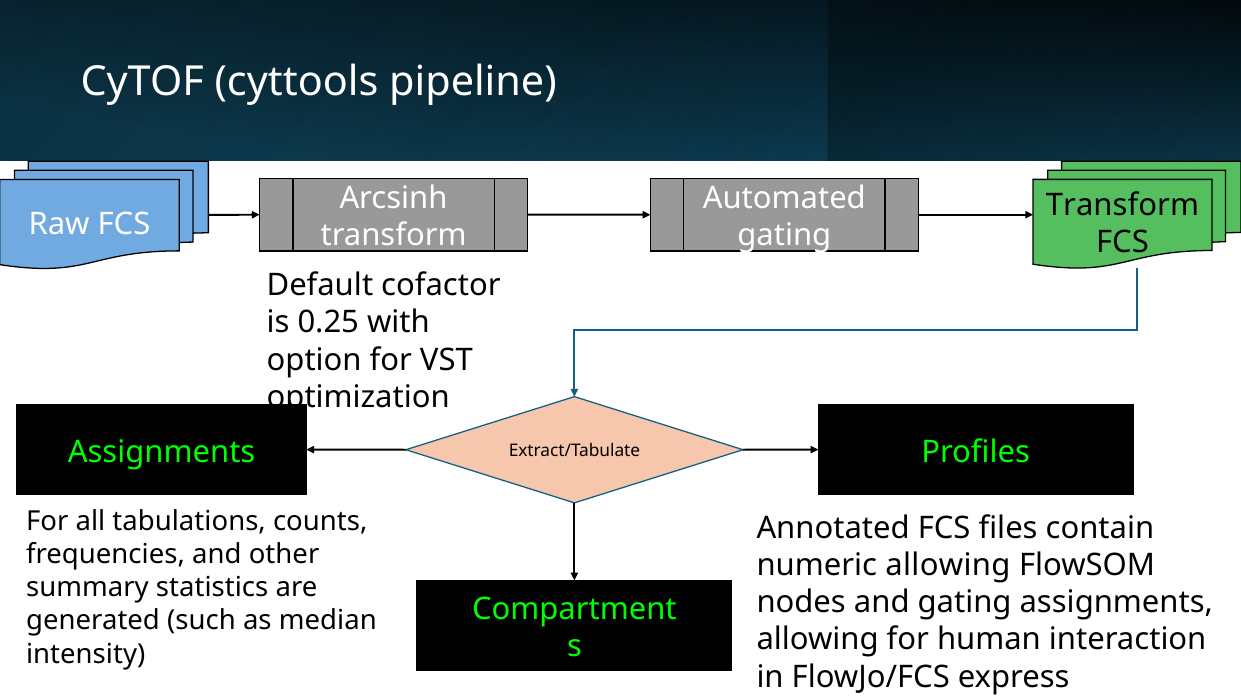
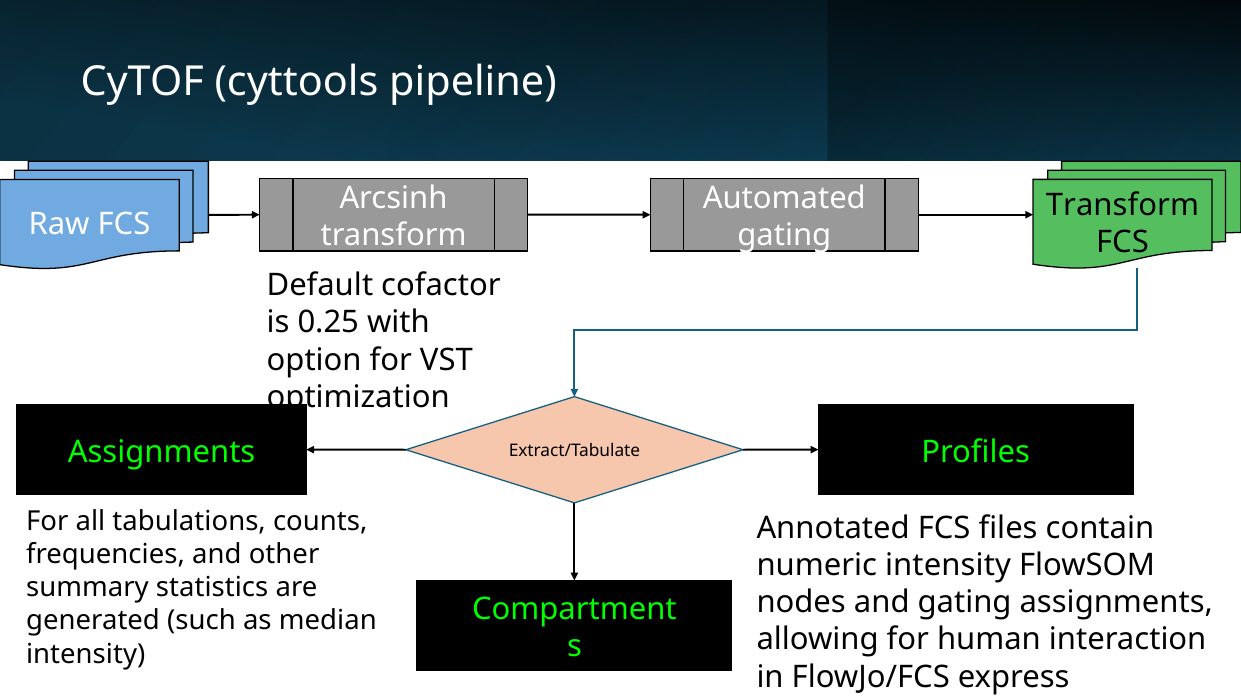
numeric allowing: allowing -> intensity
